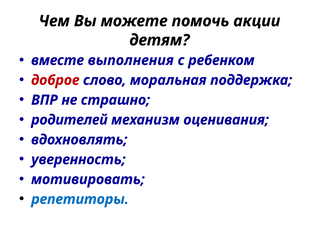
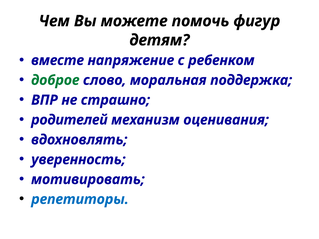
акции: акции -> фигур
выполнения: выполнения -> напряжение
доброе colour: red -> green
